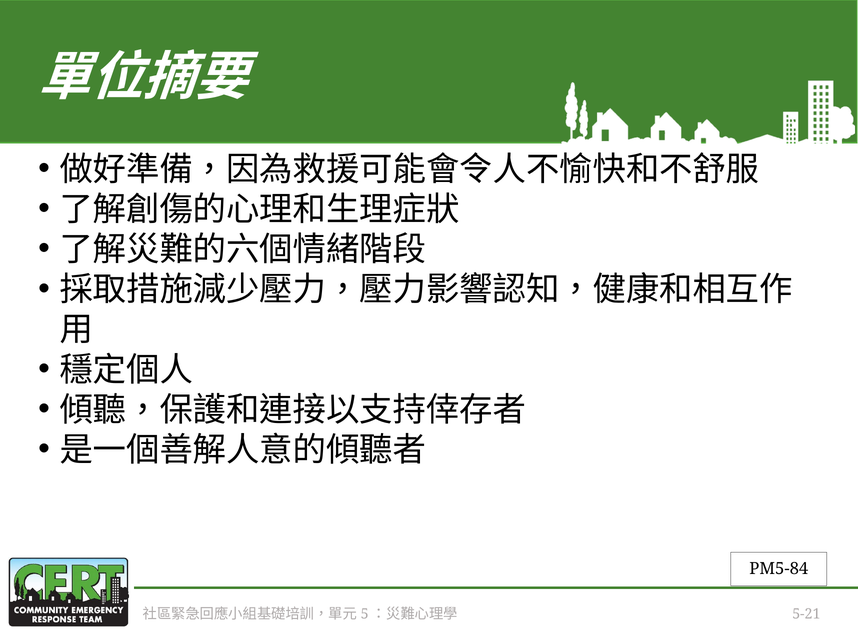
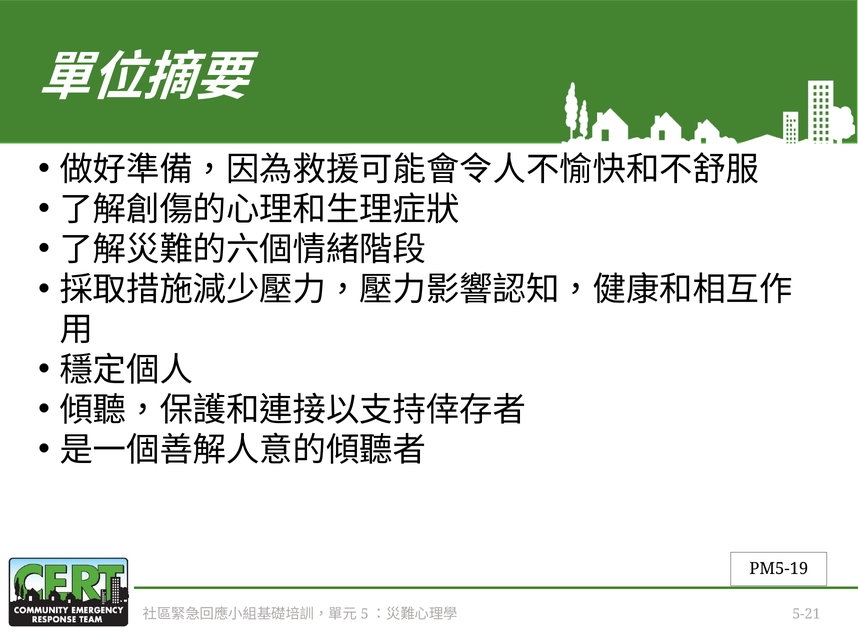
PM5-84: PM5-84 -> PM5-19
